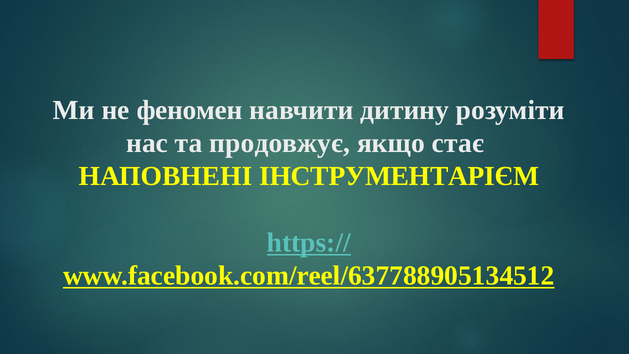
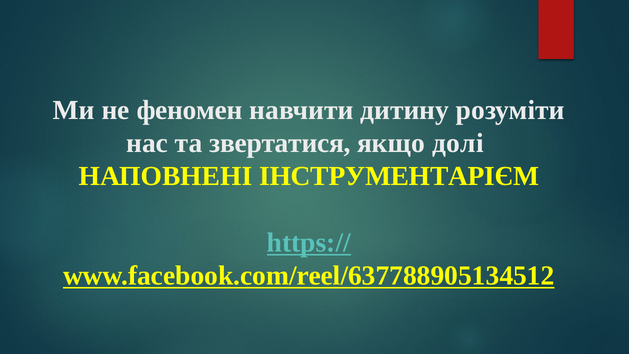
продовжує: продовжує -> звертатися
стає: стає -> долі
